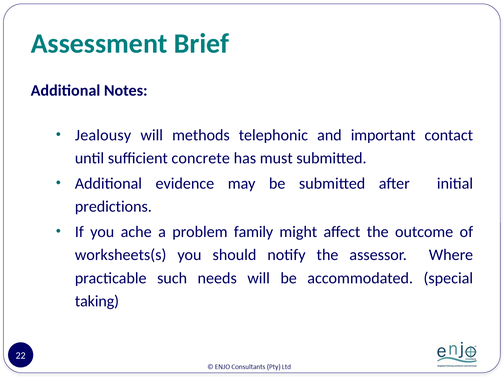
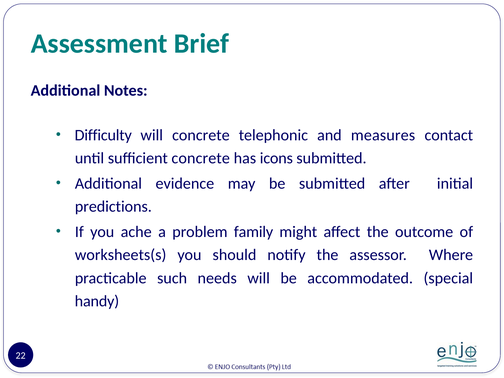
Jealousy: Jealousy -> Difficulty
will methods: methods -> concrete
important: important -> measures
must: must -> icons
taking: taking -> handy
